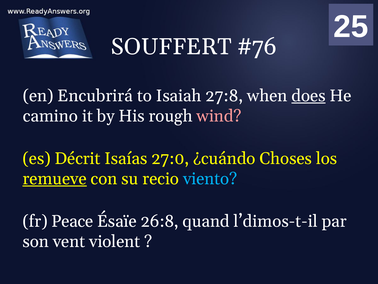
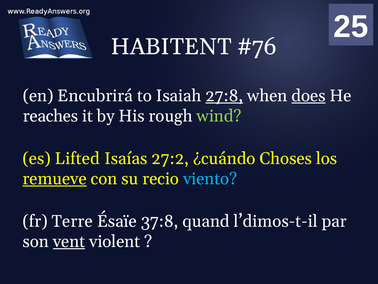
SOUFFERT: SOUFFERT -> HABITENT
27:8 underline: none -> present
camino: camino -> reaches
wind colour: pink -> light green
Décrit: Décrit -> Lifted
27:0: 27:0 -> 27:2
Peace: Peace -> Terre
26:8: 26:8 -> 37:8
vent underline: none -> present
